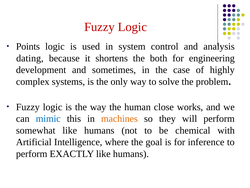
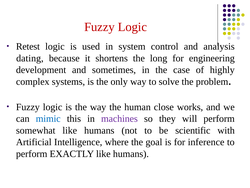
Points: Points -> Retest
both: both -> long
machines colour: orange -> purple
chemical: chemical -> scientific
